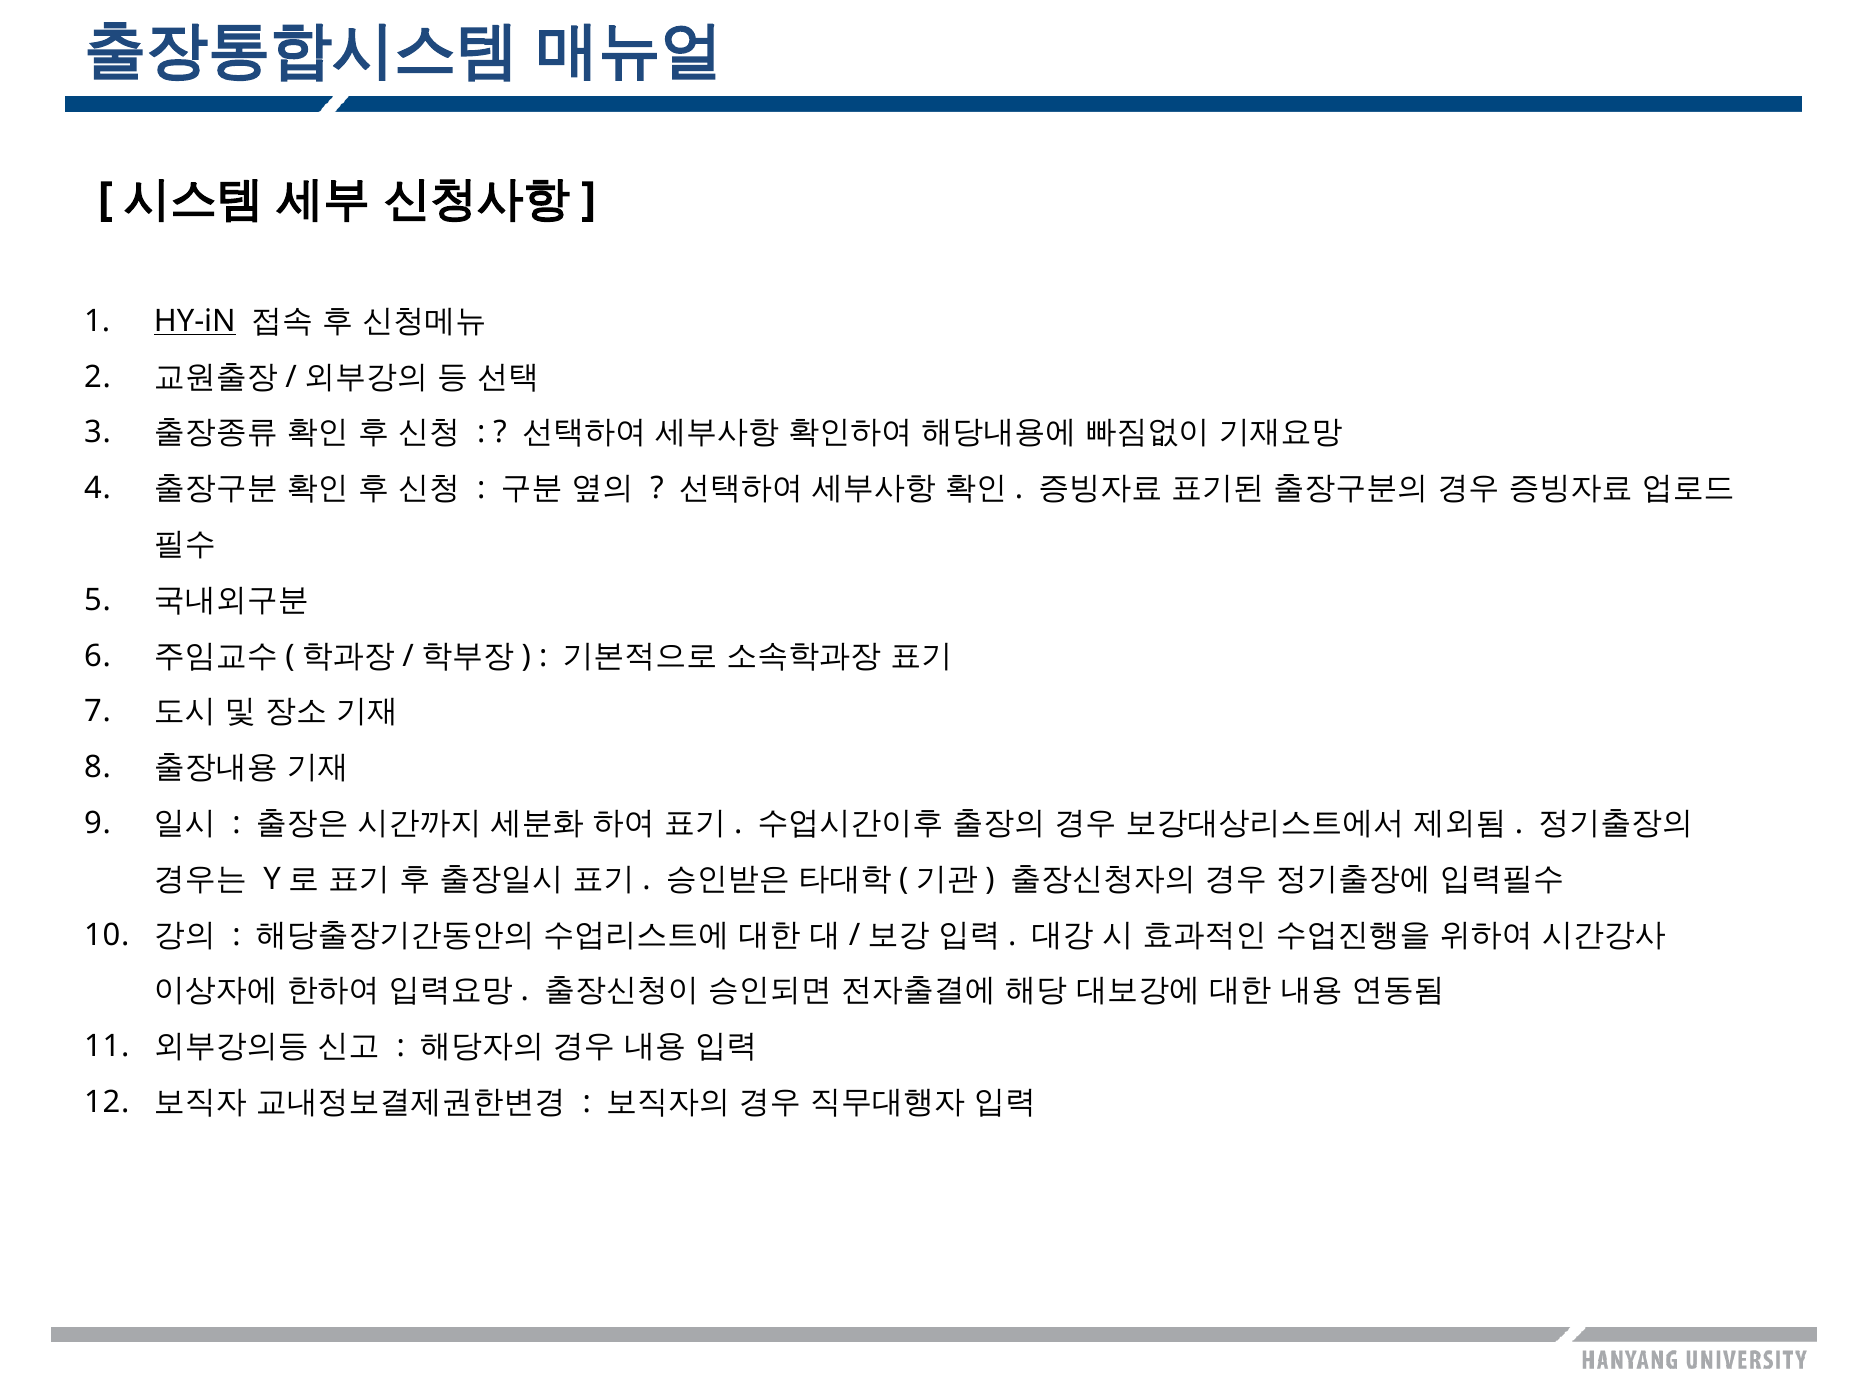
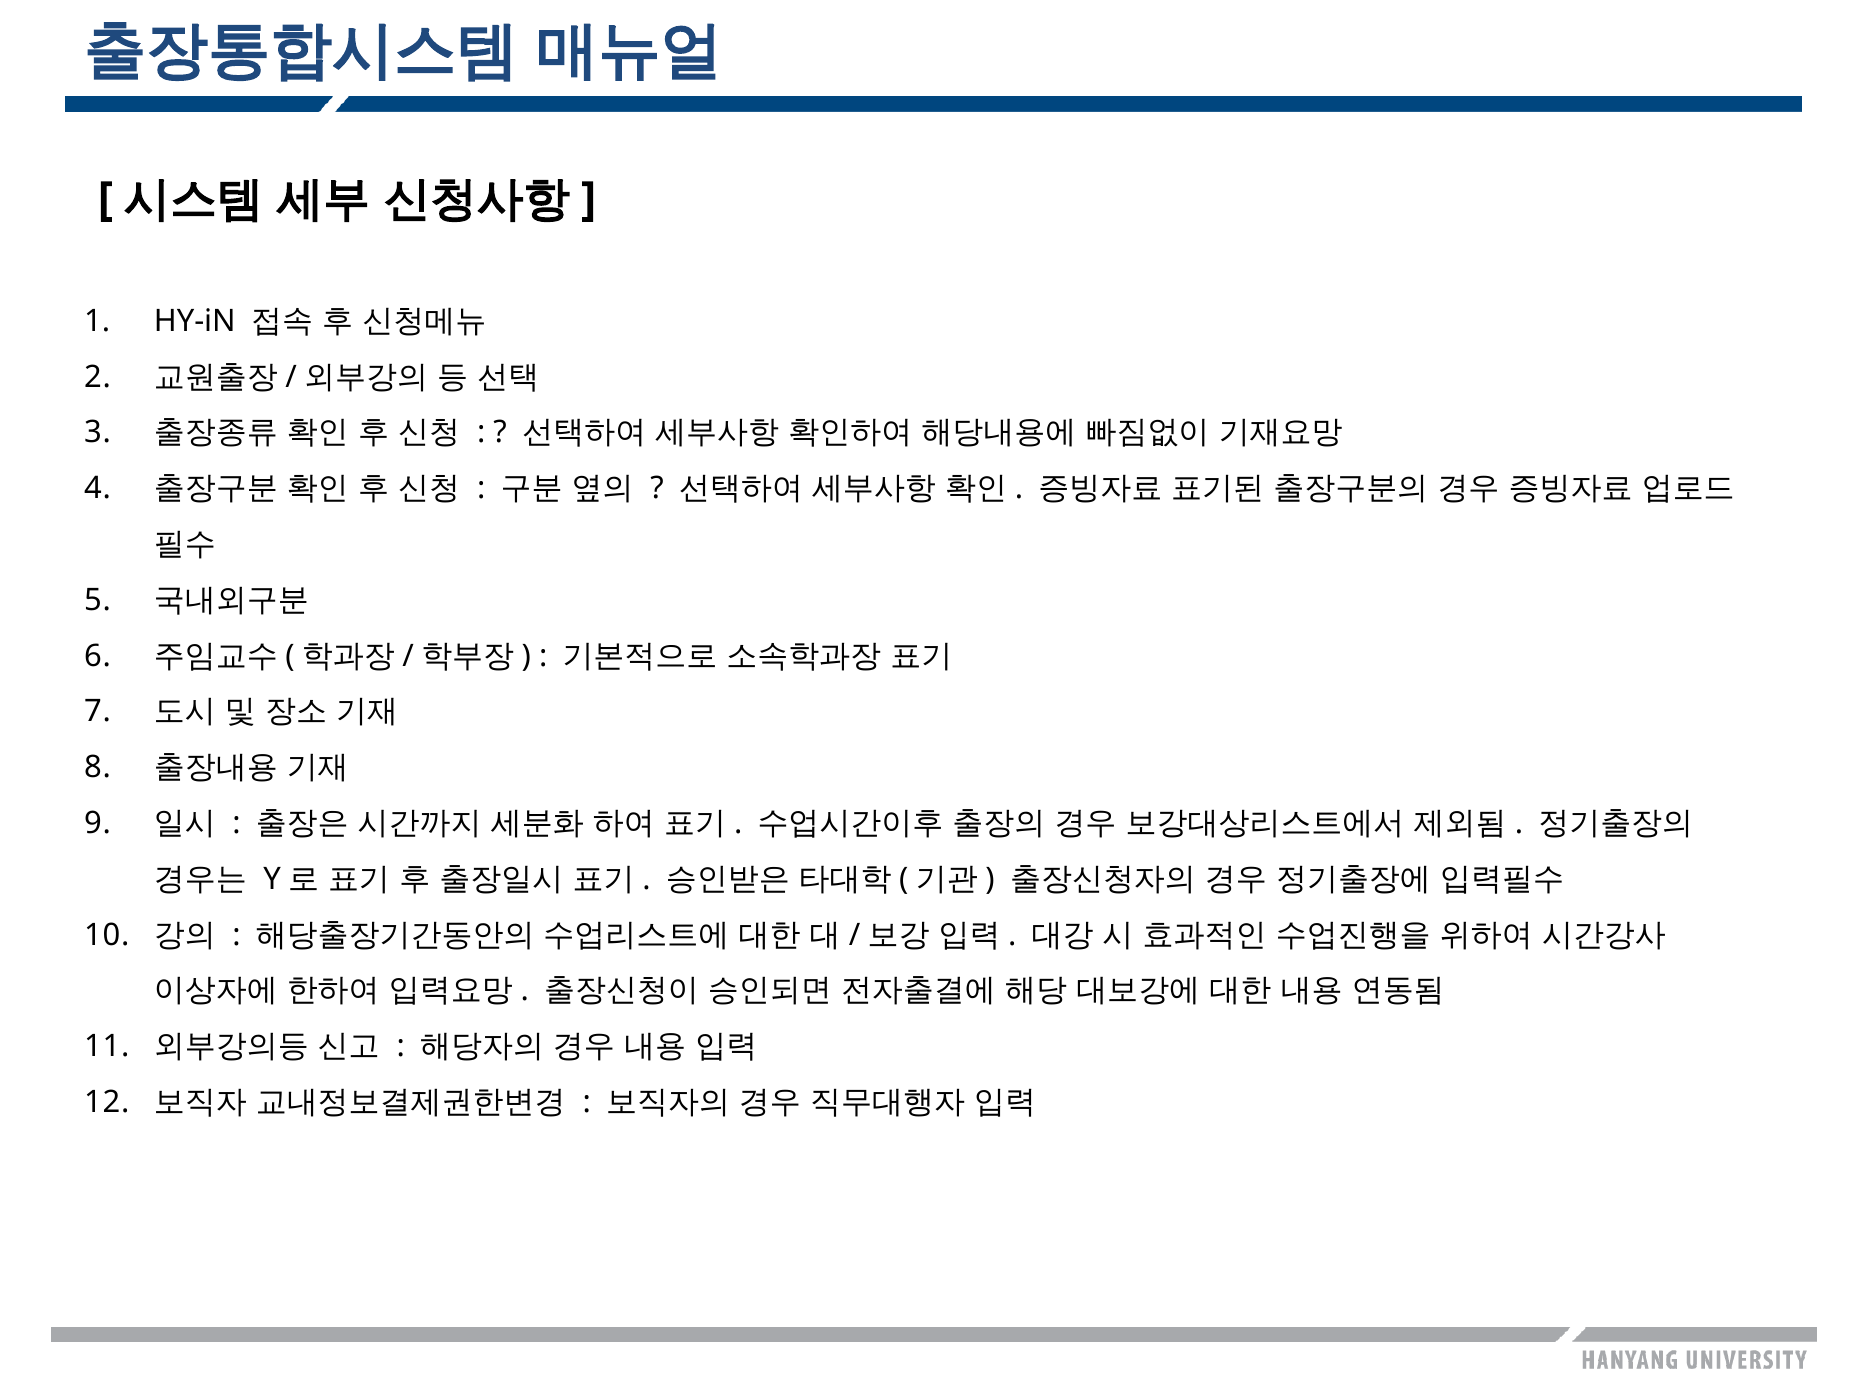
HY-iN underline: present -> none
